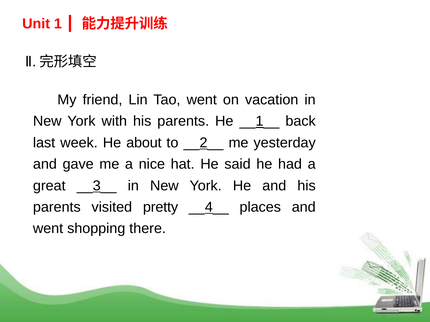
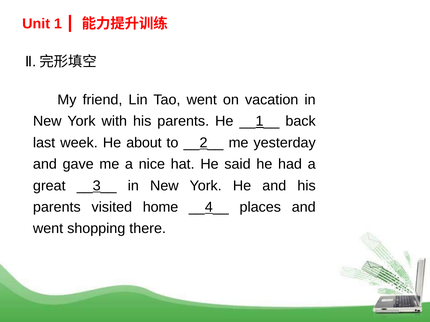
pretty: pretty -> home
